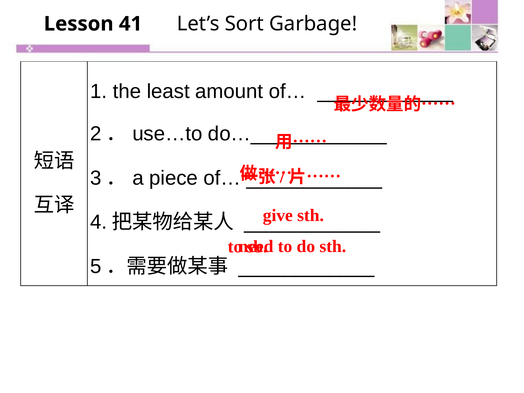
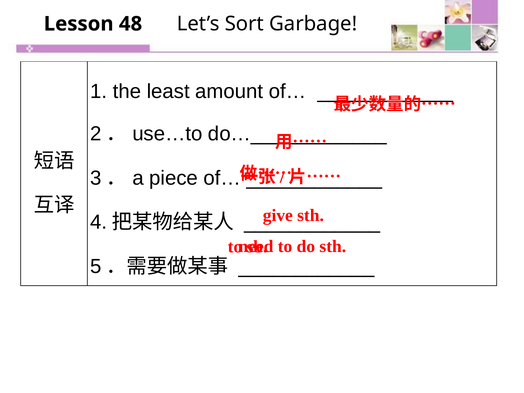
41: 41 -> 48
